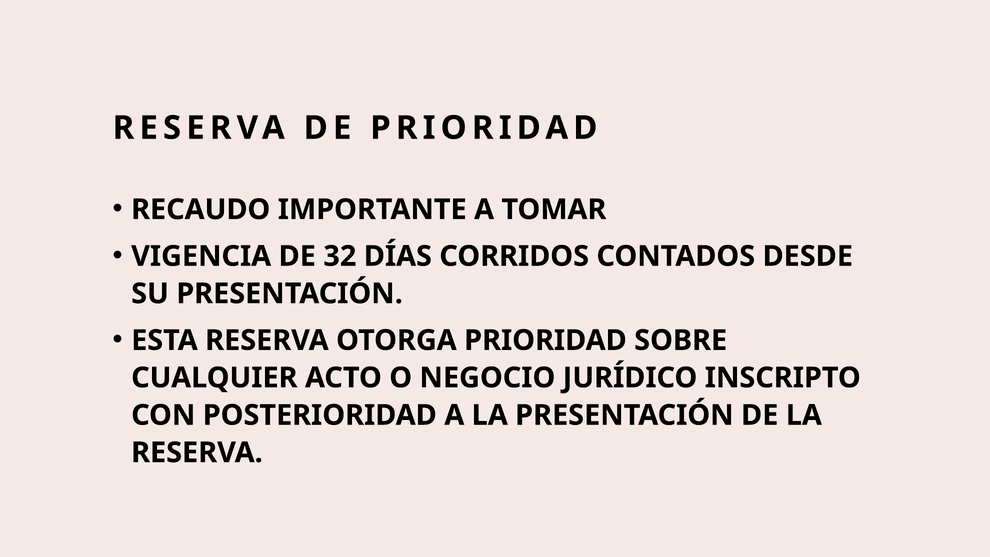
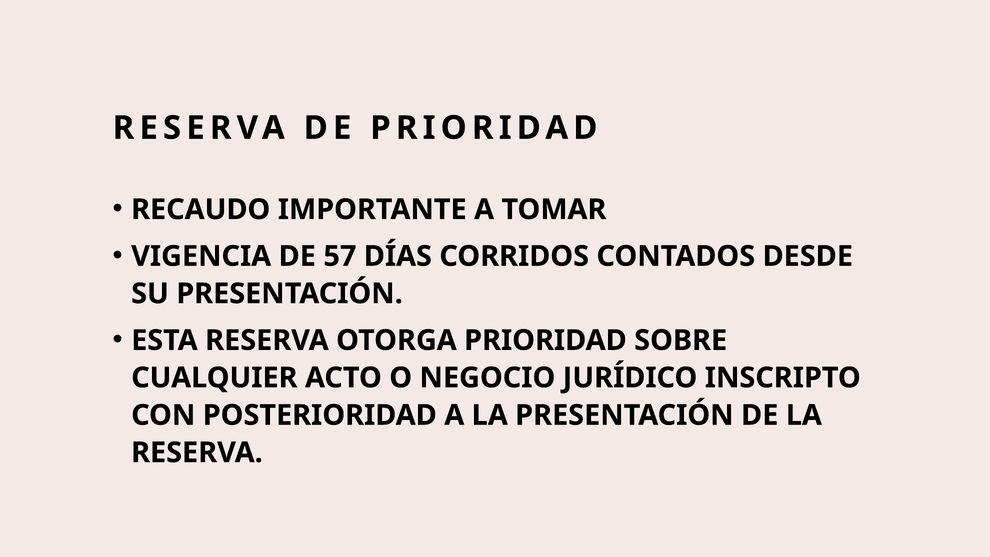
32: 32 -> 57
